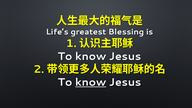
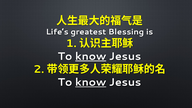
know at (91, 56) underline: none -> present
